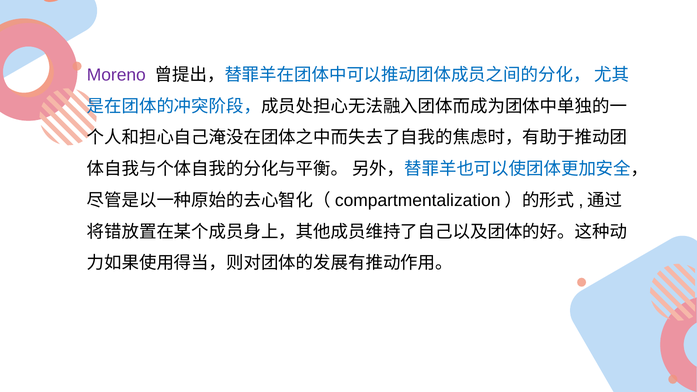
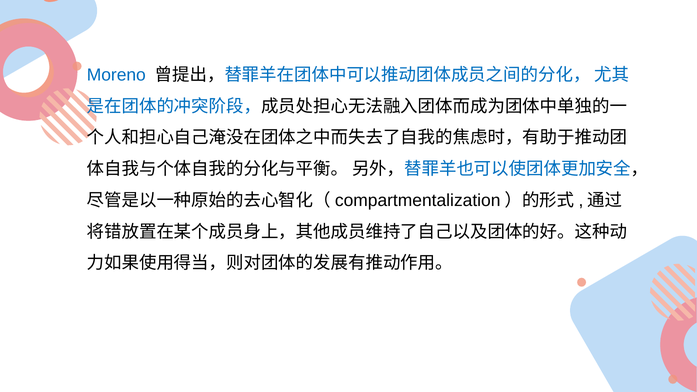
Moreno colour: purple -> blue
